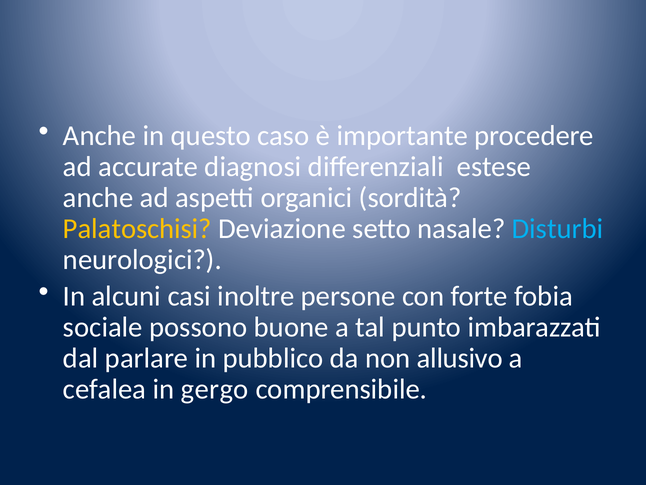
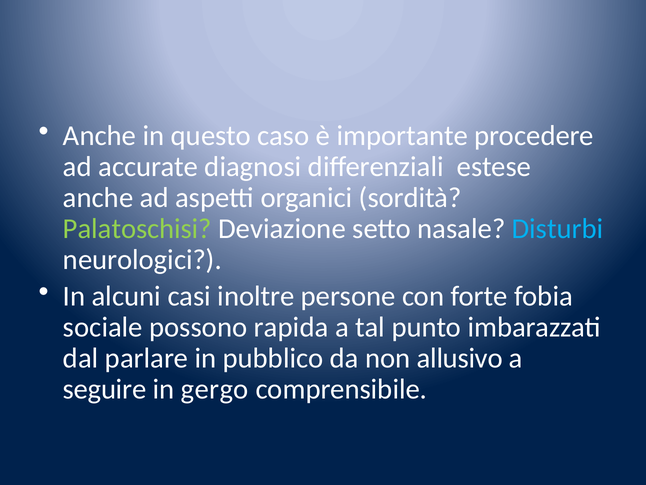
Palatoschisi colour: yellow -> light green
buone: buone -> rapida
cefalea: cefalea -> seguire
